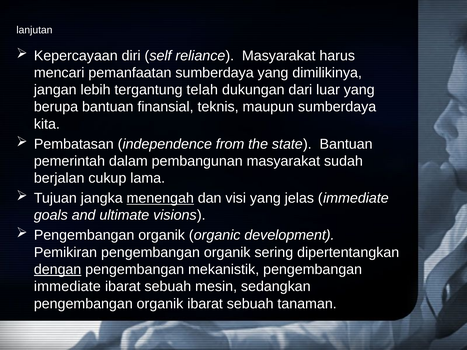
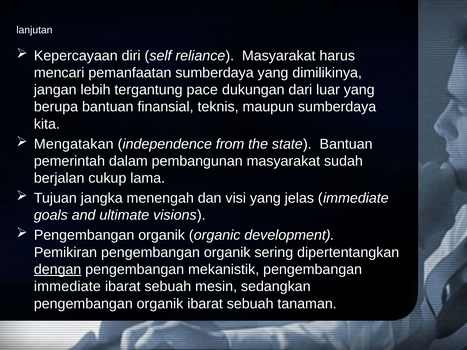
telah: telah -> pace
Pembatasan: Pembatasan -> Mengatakan
menengah underline: present -> none
